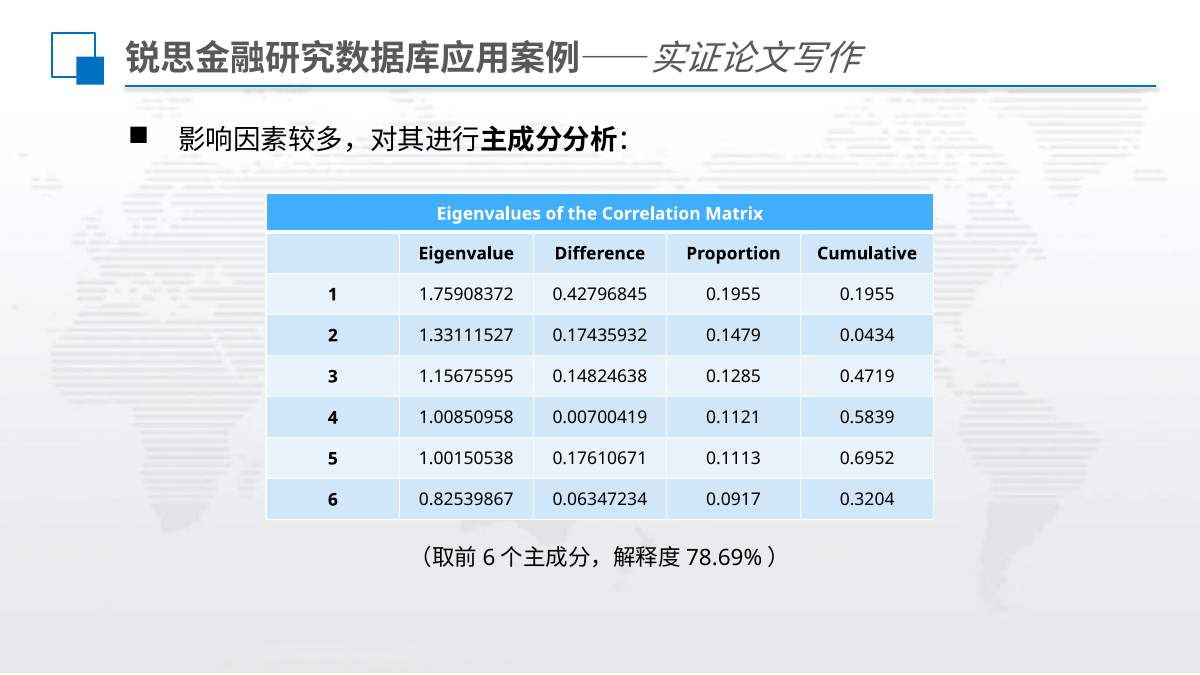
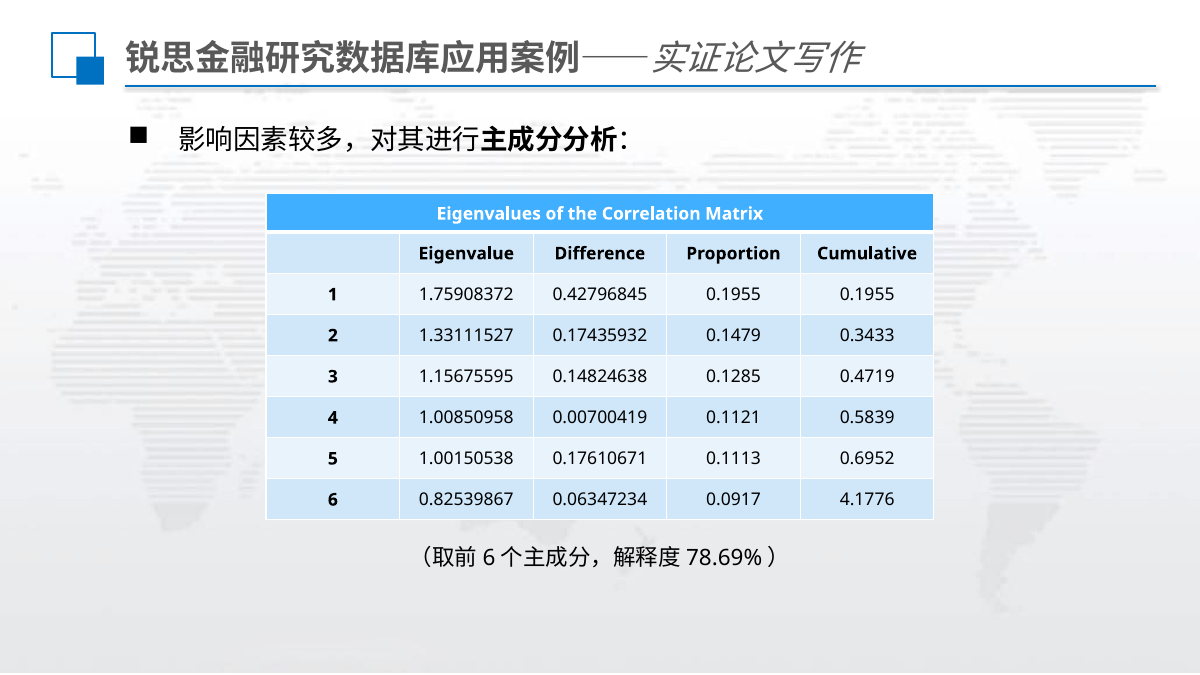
0.0434: 0.0434 -> 0.3433
0.3204: 0.3204 -> 4.1776
